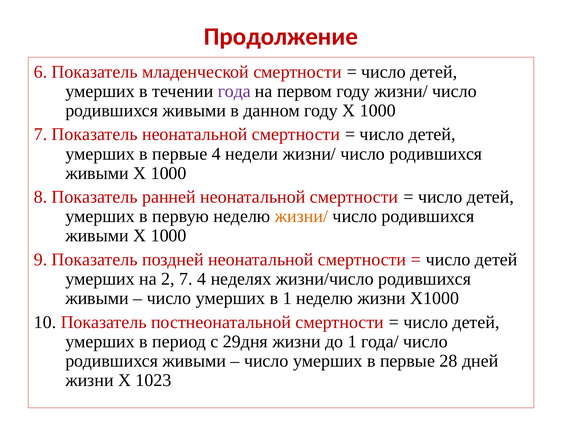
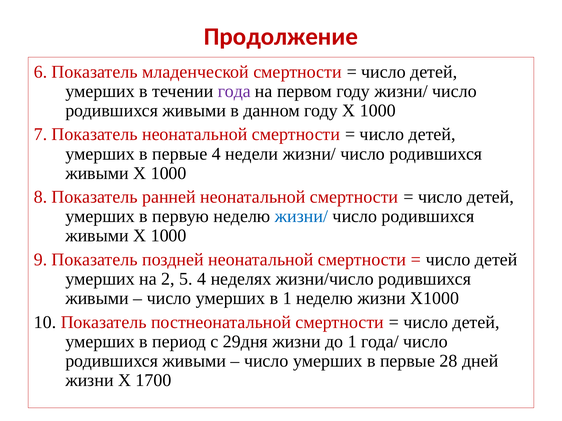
жизни/ at (301, 217) colour: orange -> blue
2 7: 7 -> 5
1023: 1023 -> 1700
